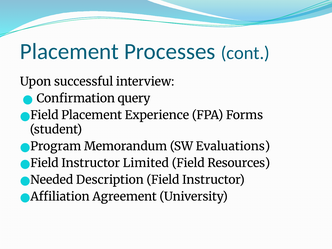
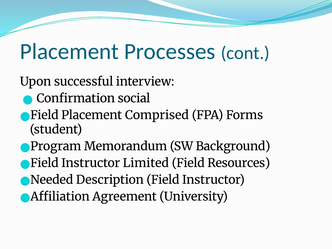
query: query -> social
Experience: Experience -> Comprised
Evaluations: Evaluations -> Background
